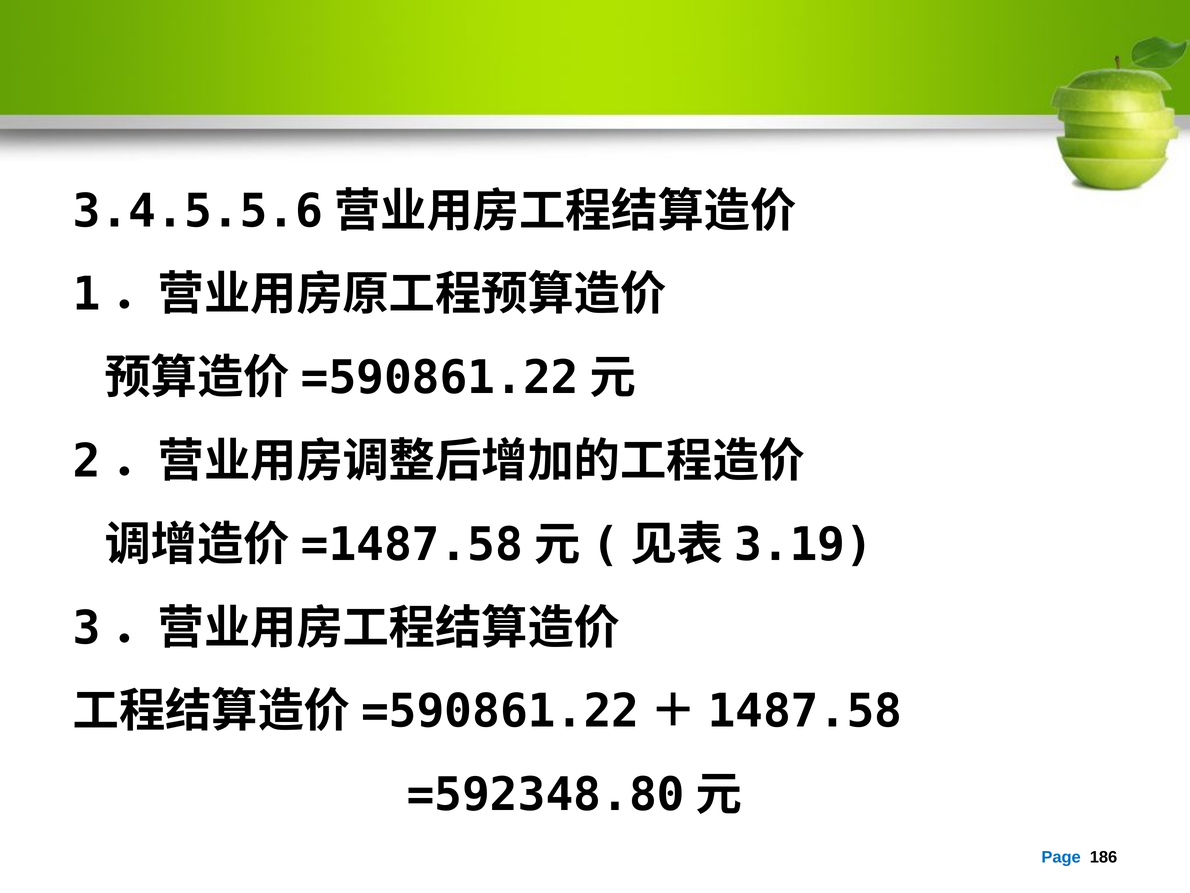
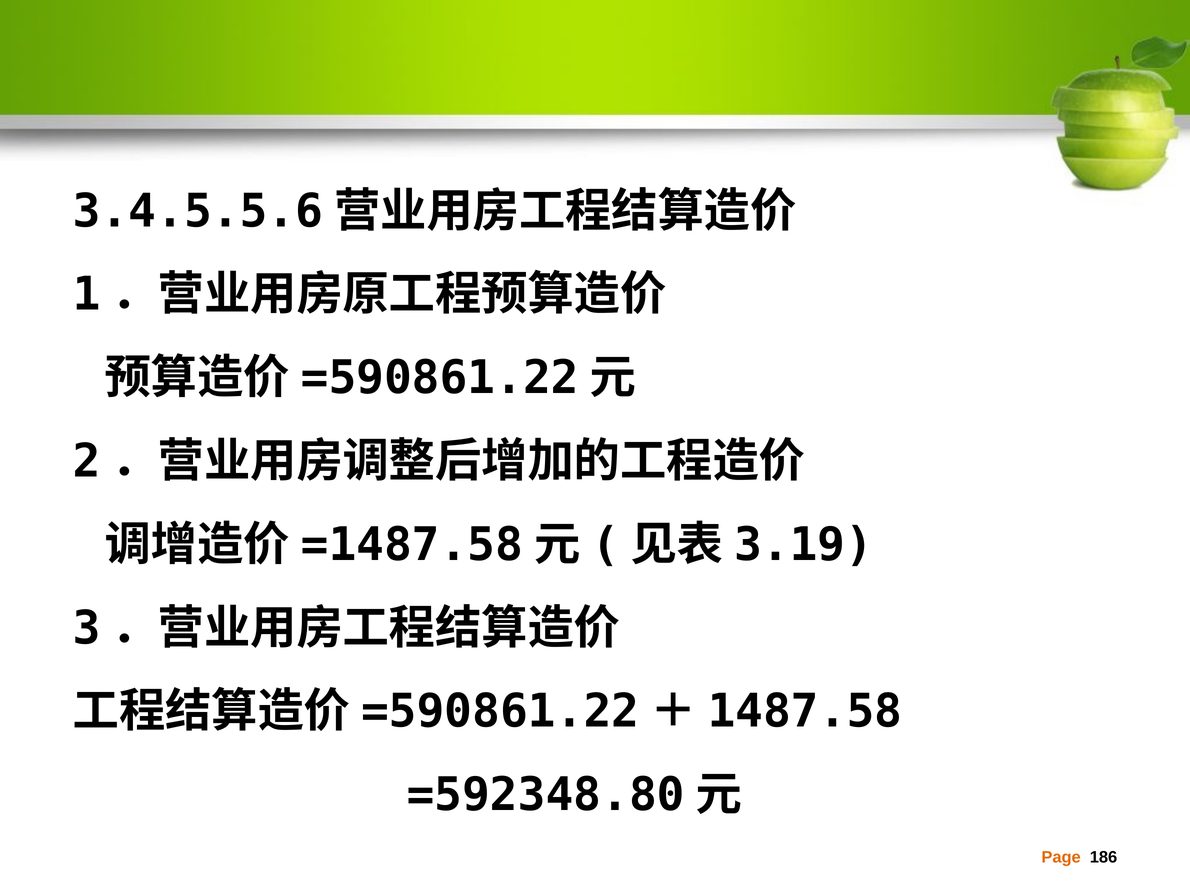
Page colour: blue -> orange
